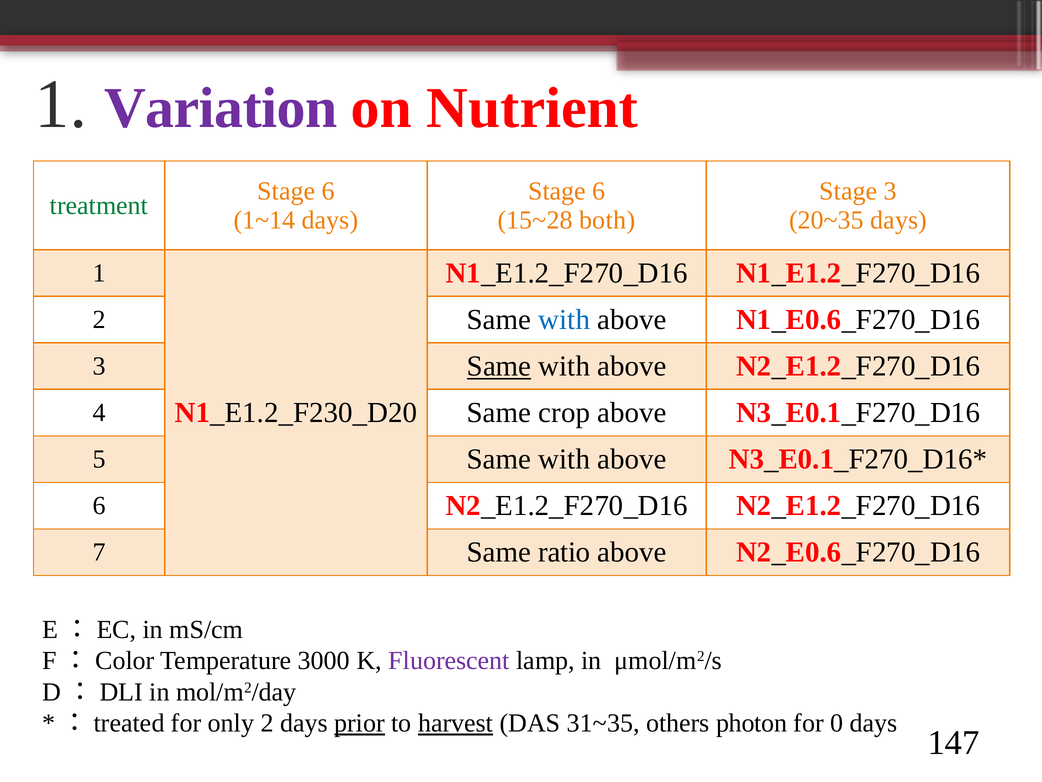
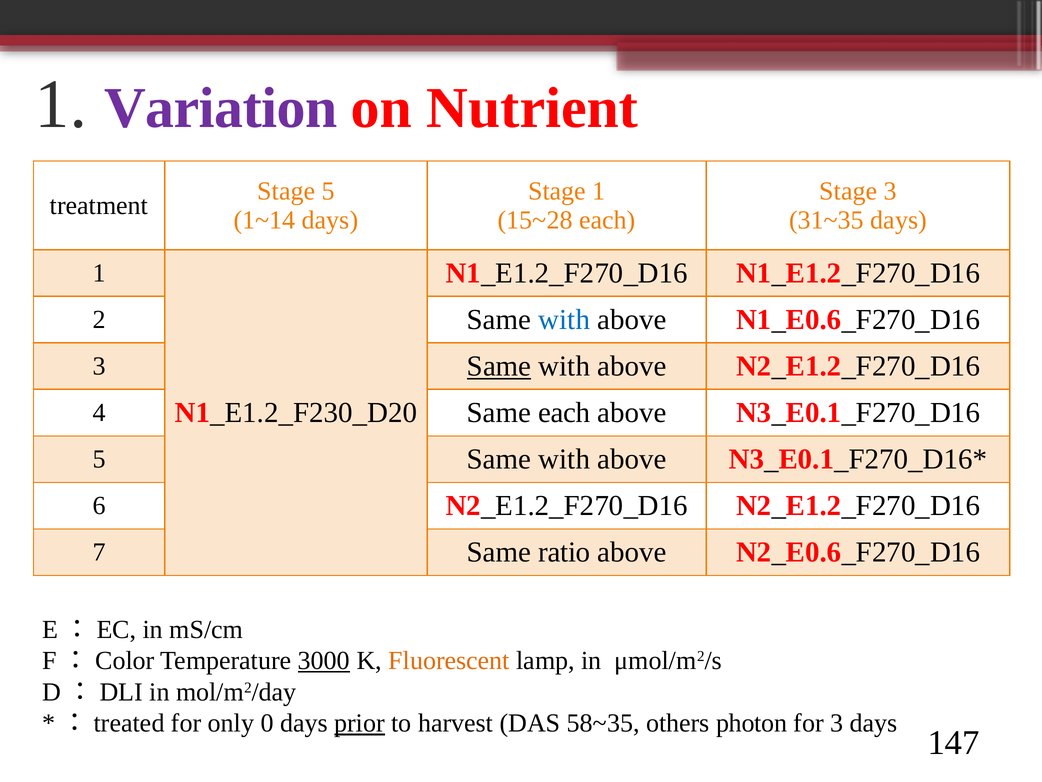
6 at (328, 191): 6 -> 5
6 at (599, 191): 6 -> 1
treatment colour: green -> black
15~28 both: both -> each
20~35: 20~35 -> 31~35
Same crop: crop -> each
3000 underline: none -> present
Fluorescent colour: purple -> orange
only 2: 2 -> 0
harvest underline: present -> none
31~35: 31~35 -> 58~35
for 0: 0 -> 3
